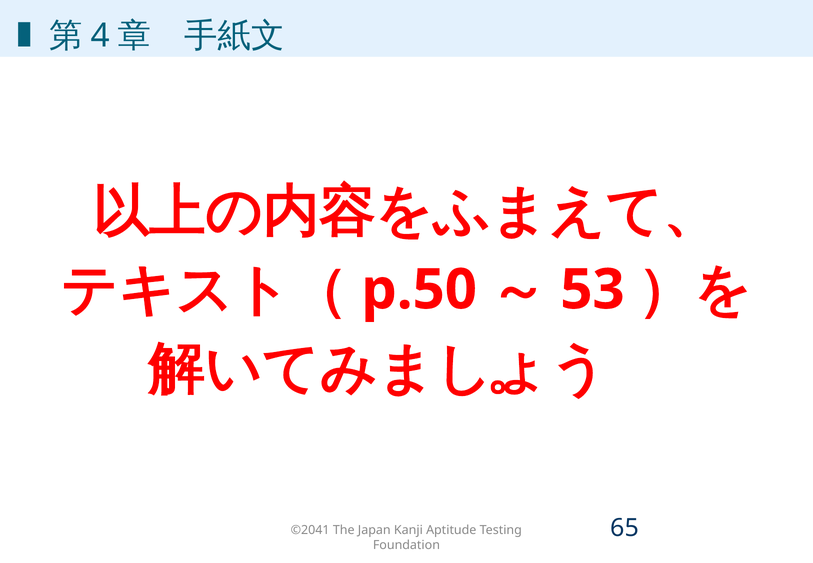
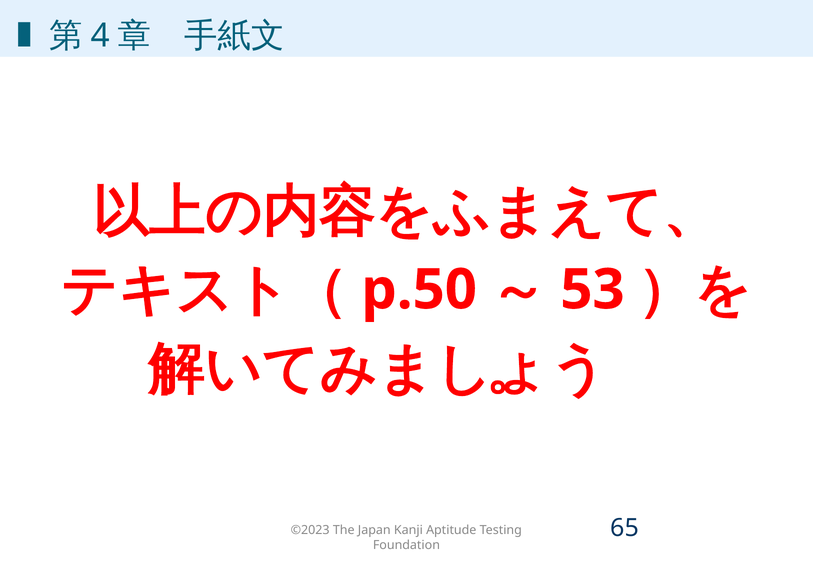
©2041: ©2041 -> ©2023
